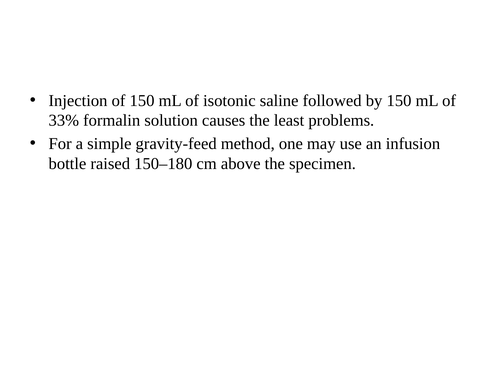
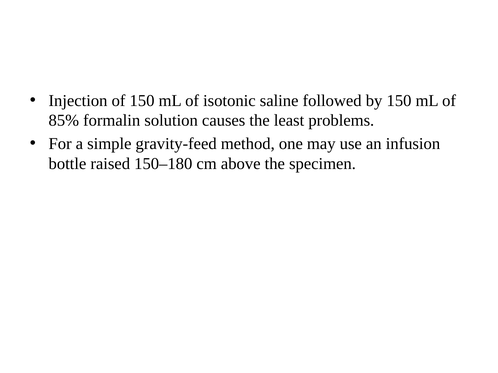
33%: 33% -> 85%
